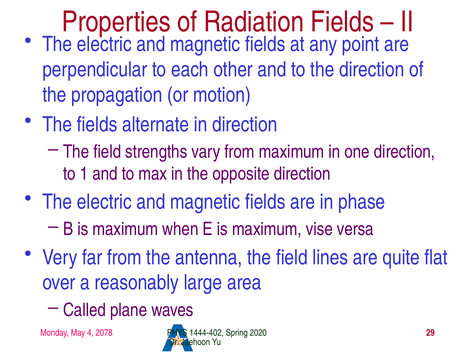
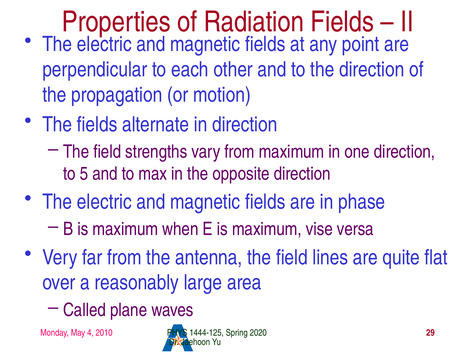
1: 1 -> 5
2078: 2078 -> 2010
1444-402: 1444-402 -> 1444-125
